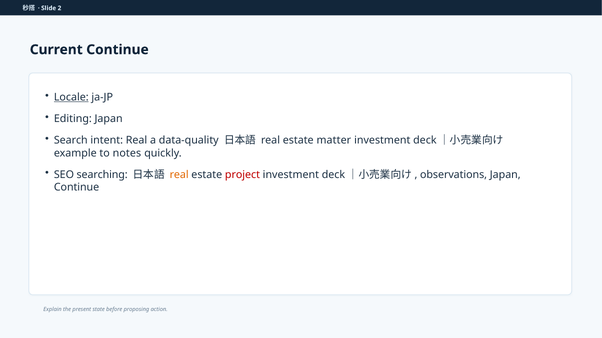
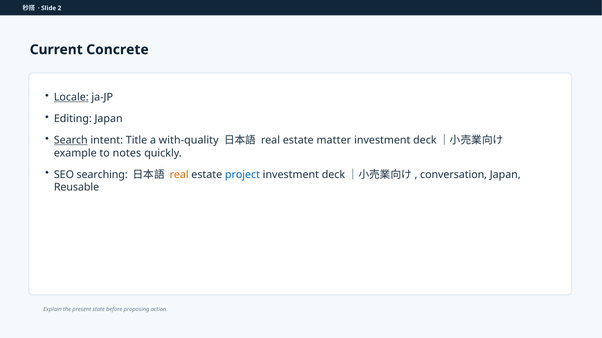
Current Continue: Continue -> Concrete
Search underline: none -> present
intent Real: Real -> Title
data-quality: data-quality -> with-quality
project colour: red -> blue
observations: observations -> conversation
Continue at (77, 188): Continue -> Reusable
